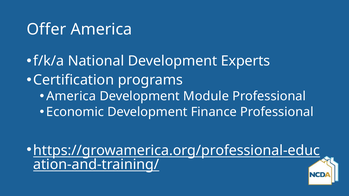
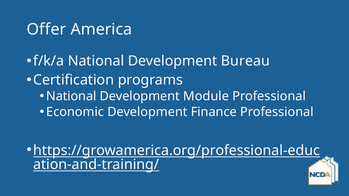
Experts: Experts -> Bureau
America at (71, 96): America -> National
